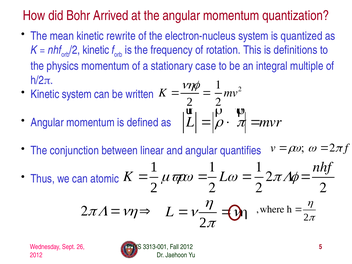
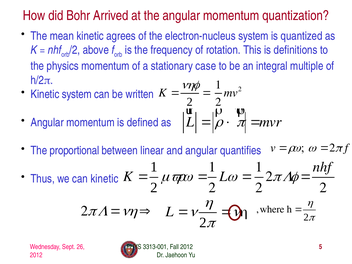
rewrite: rewrite -> agrees
kinetic at (96, 50): kinetic -> above
conjunction: conjunction -> proportional
can atomic: atomic -> kinetic
